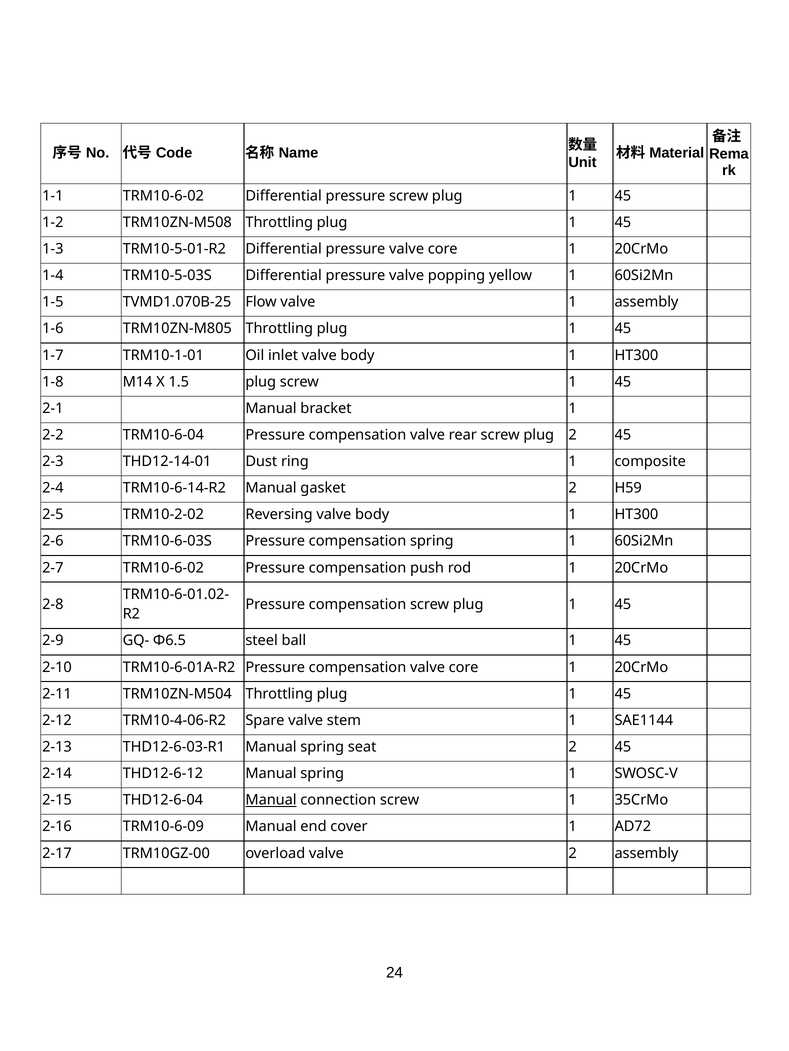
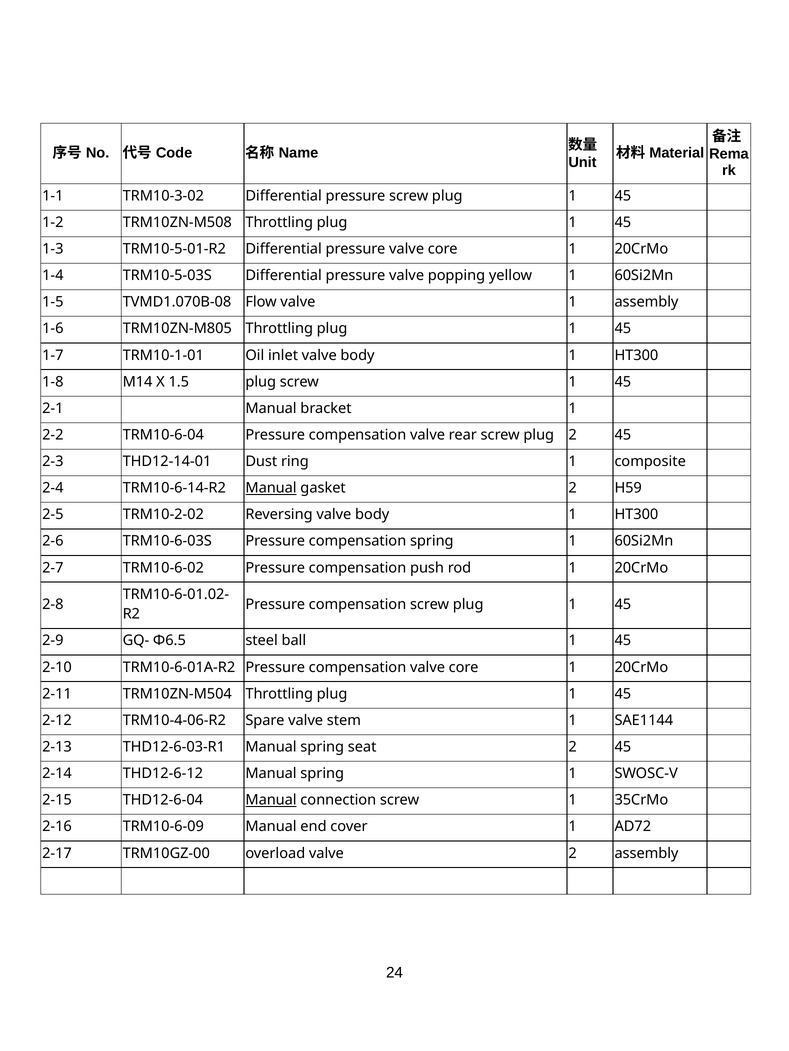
1-1 TRM10-6-02: TRM10-6-02 -> TRM10-3-02
TVMD1.070B-25: TVMD1.070B-25 -> TVMD1.070B-08
Manual at (271, 488) underline: none -> present
